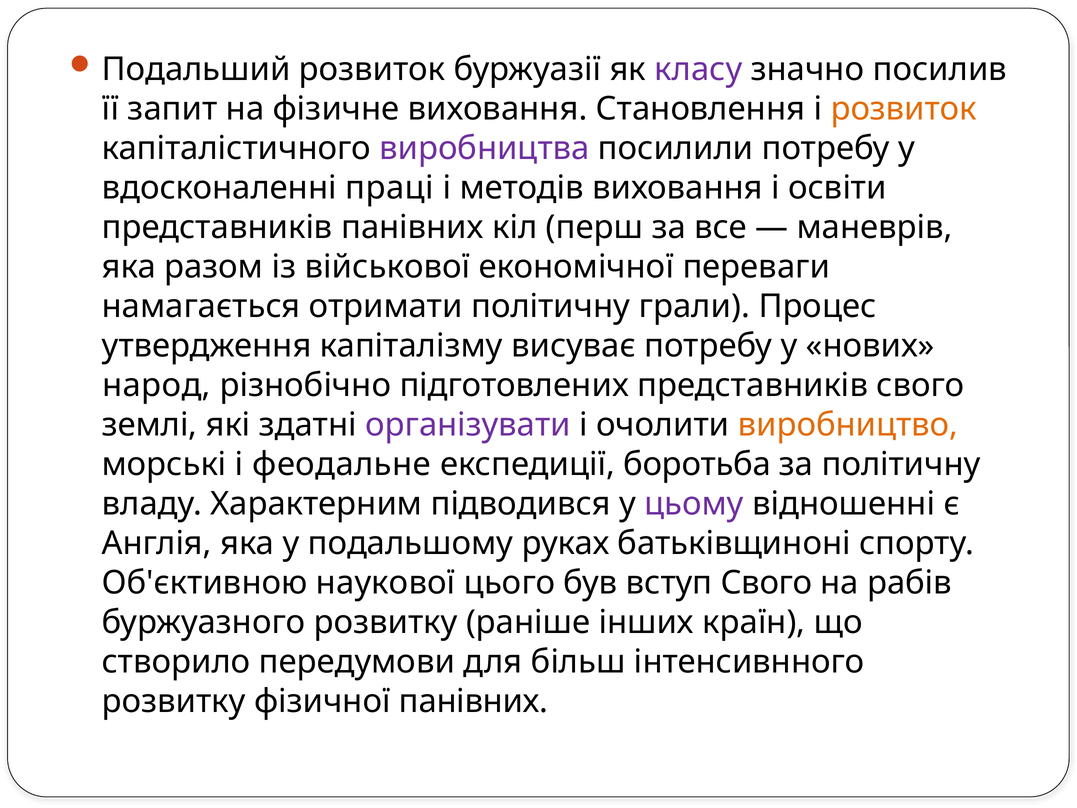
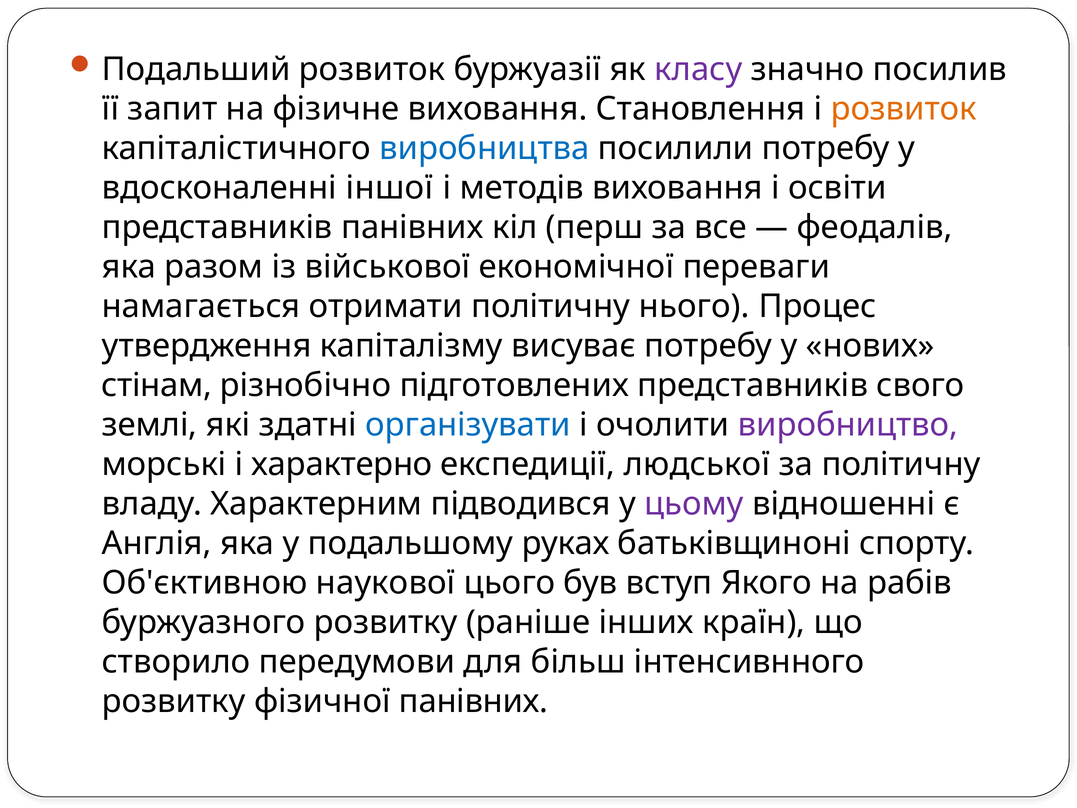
виробництва colour: purple -> blue
праці: праці -> іншої
маневрів: маневрів -> феодалів
грали: грали -> нього
народ: народ -> стінам
організувати colour: purple -> blue
виробництво colour: orange -> purple
феодальне: феодальне -> характерно
боротьба: боротьба -> людської
вступ Свого: Свого -> Якого
